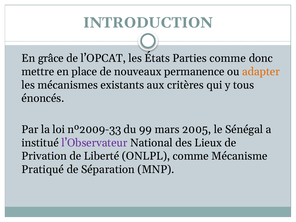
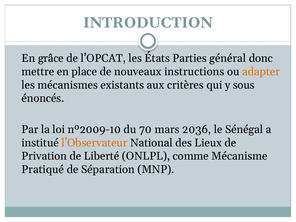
Parties comme: comme -> général
permanence: permanence -> instructions
tous: tous -> sous
nº2009-33: nº2009-33 -> nº2009-10
99: 99 -> 70
2005: 2005 -> 2036
l’Observateur colour: purple -> orange
